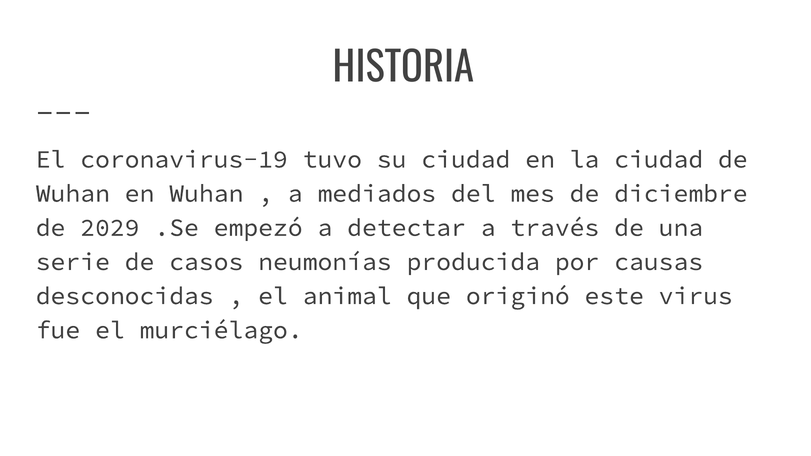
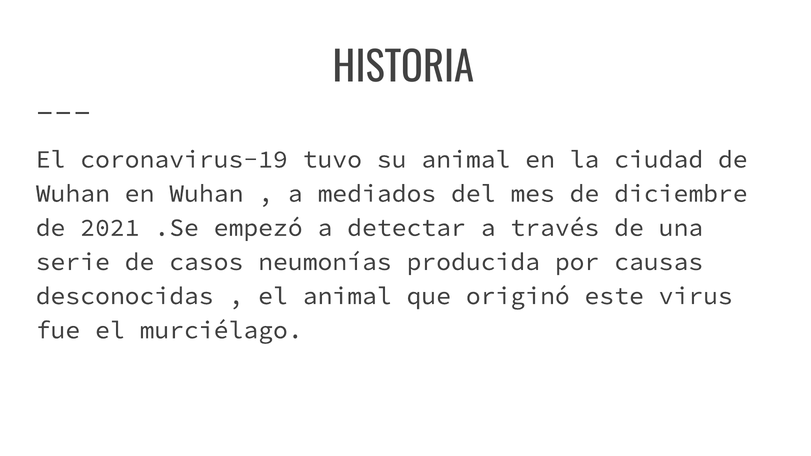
su ciudad: ciudad -> animal
2029: 2029 -> 2021
